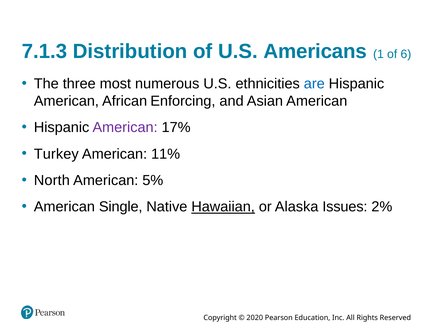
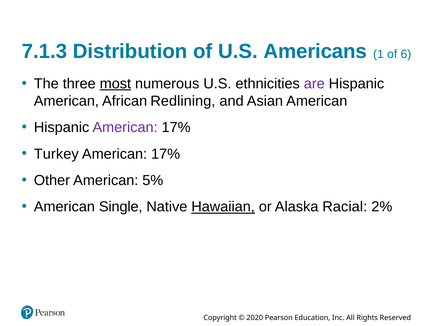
most underline: none -> present
are colour: blue -> purple
Enforcing: Enforcing -> Redlining
11% at (166, 154): 11% -> 17%
North: North -> Other
Issues: Issues -> Racial
